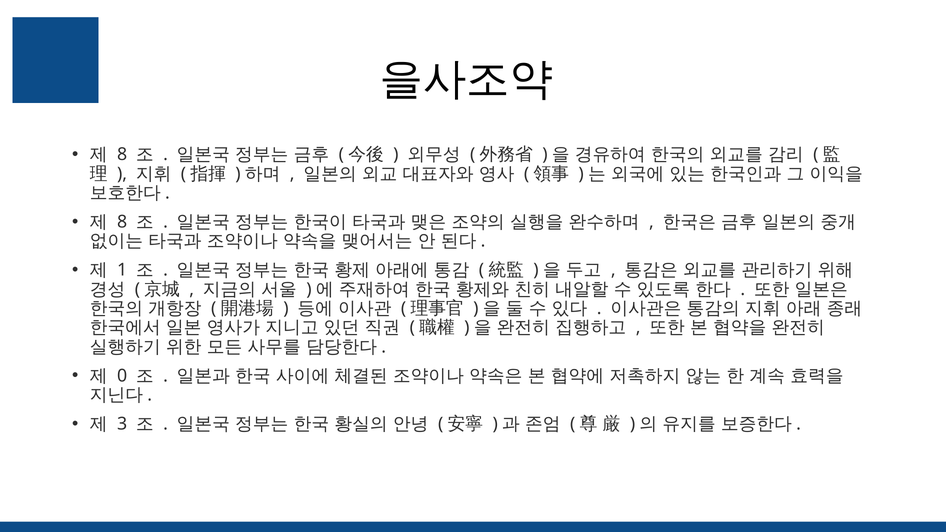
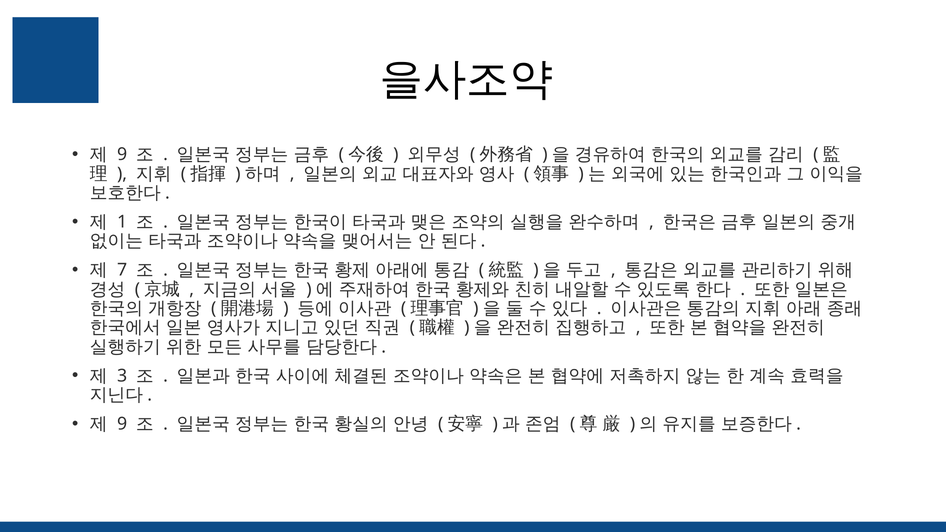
8 at (122, 155): 8 -> 9
8 at (122, 222): 8 -> 1
1: 1 -> 7
0: 0 -> 3
3 at (122, 424): 3 -> 9
